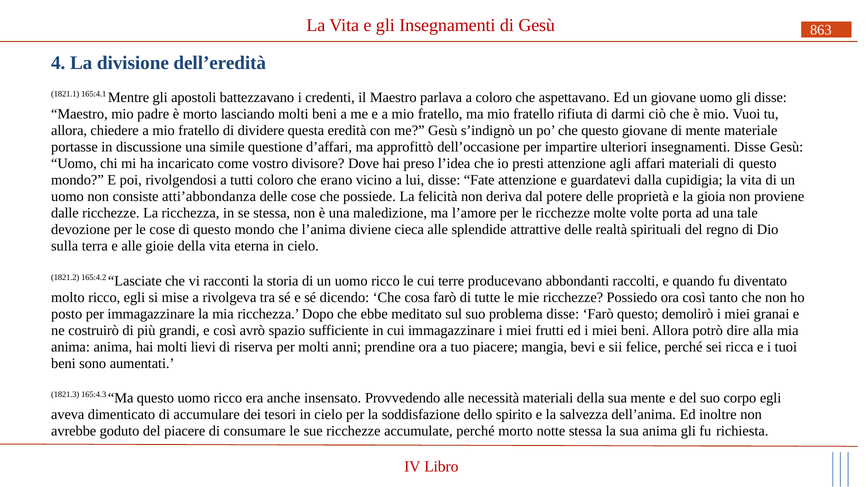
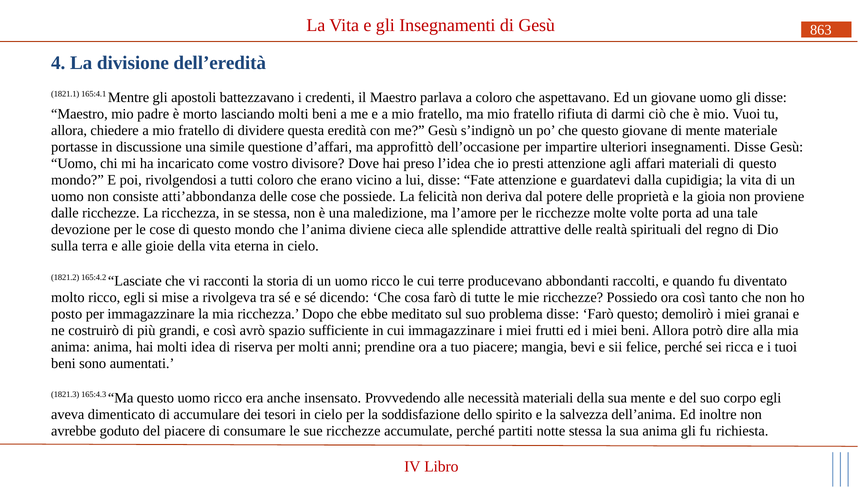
lievi: lievi -> idea
perché morto: morto -> partiti
